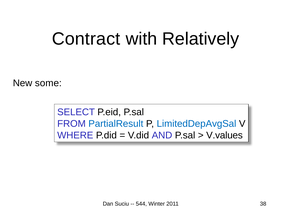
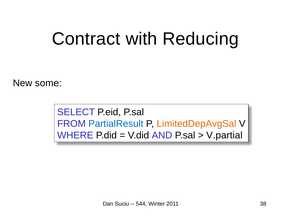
Relatively: Relatively -> Reducing
LimitedDepAvgSal colour: blue -> orange
V.values: V.values -> V.partial
